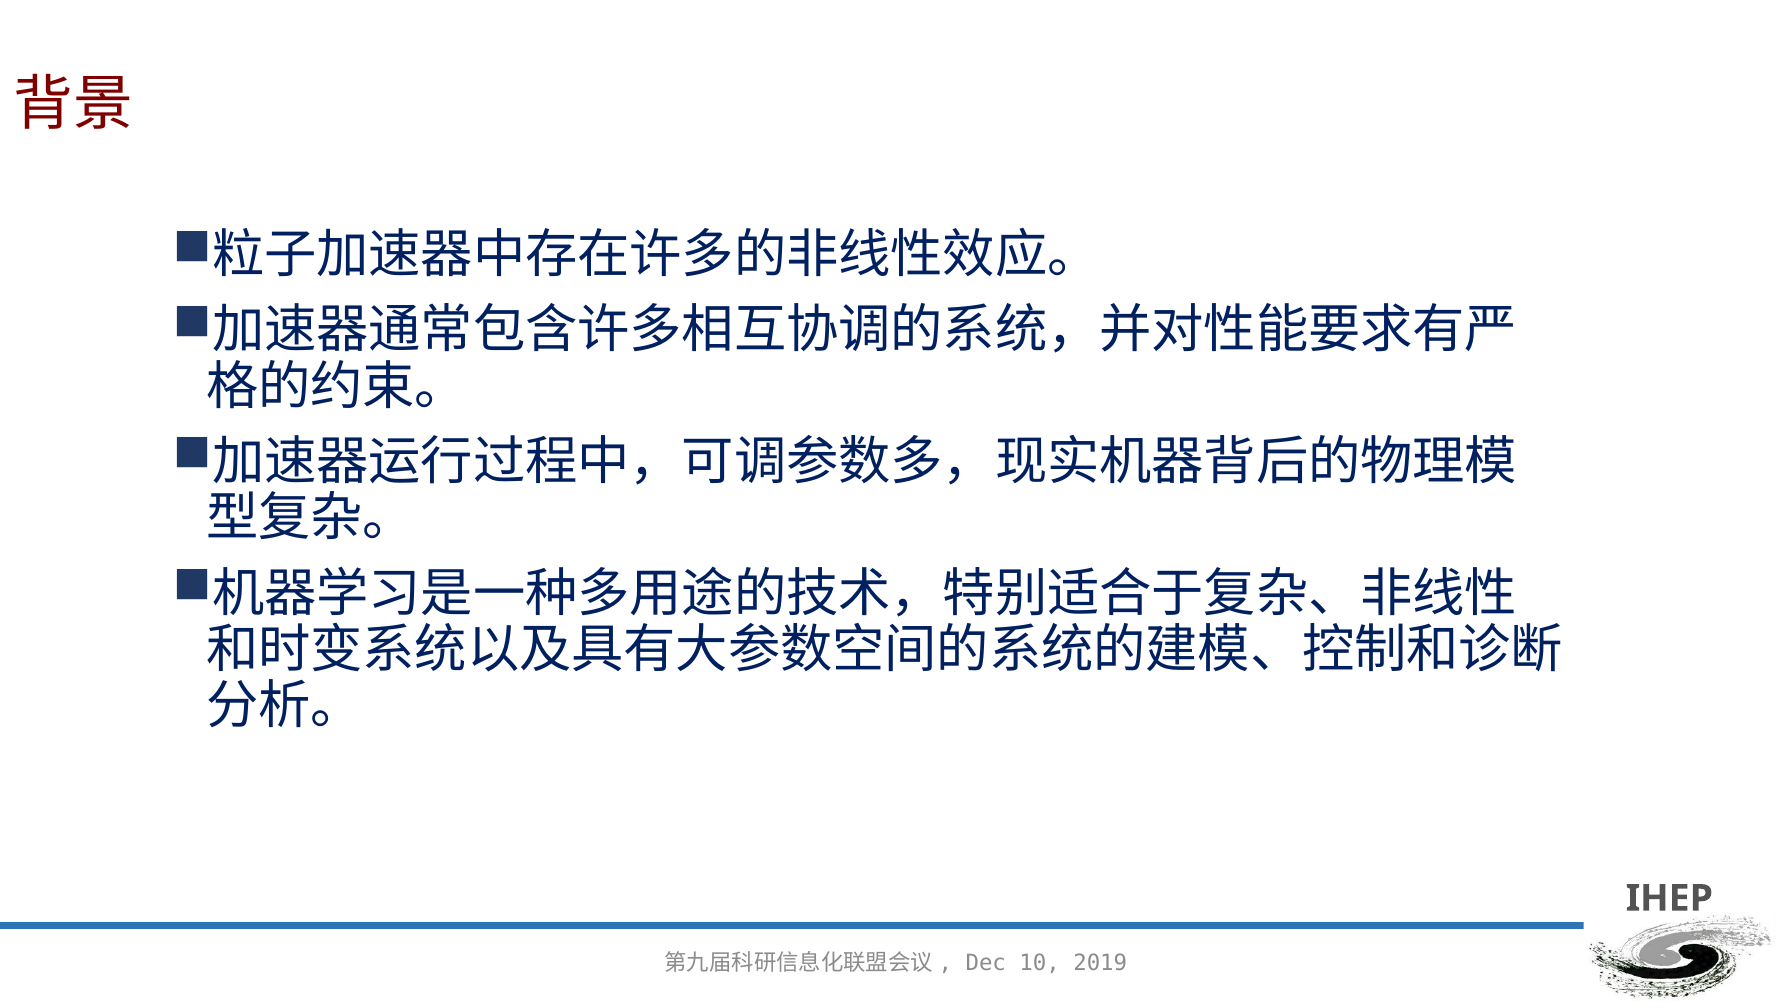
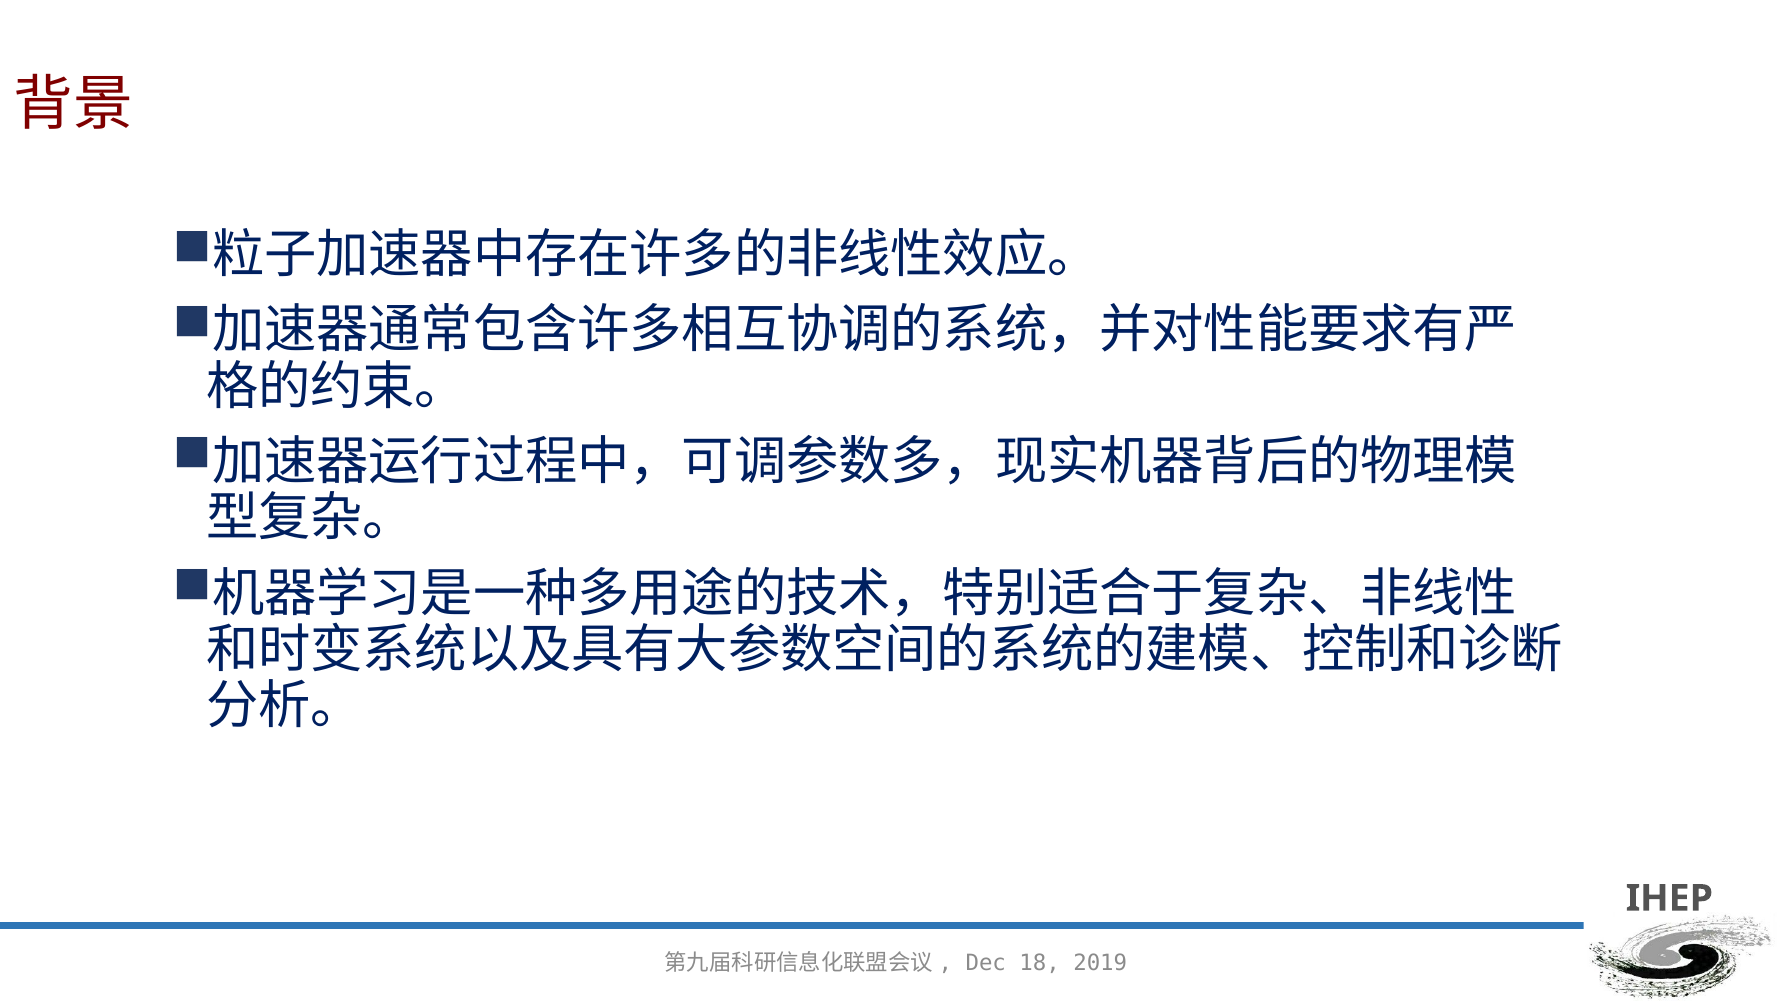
10: 10 -> 18
